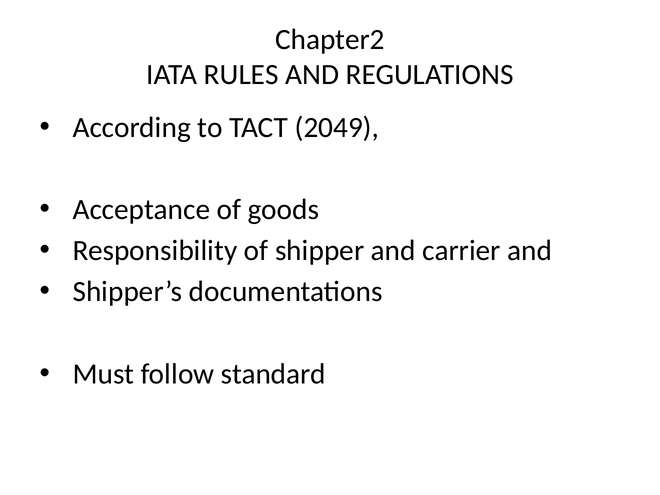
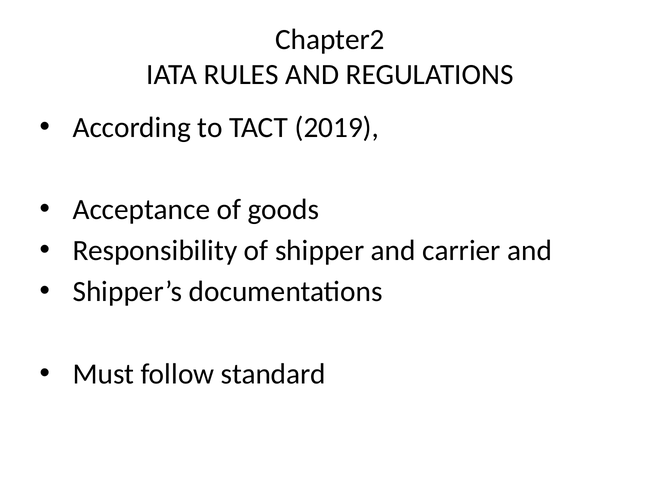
2049: 2049 -> 2019
